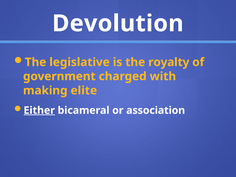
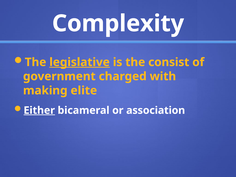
Devolution: Devolution -> Complexity
legislative underline: none -> present
royalty: royalty -> consist
